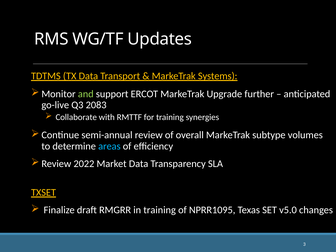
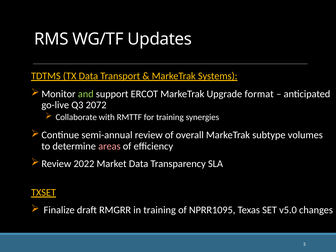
further: further -> format
2083: 2083 -> 2072
areas colour: light blue -> pink
